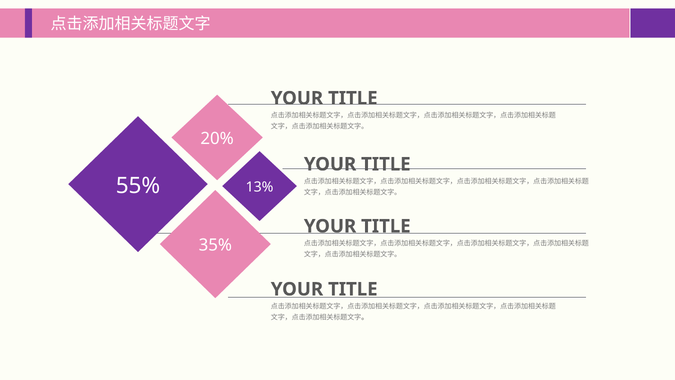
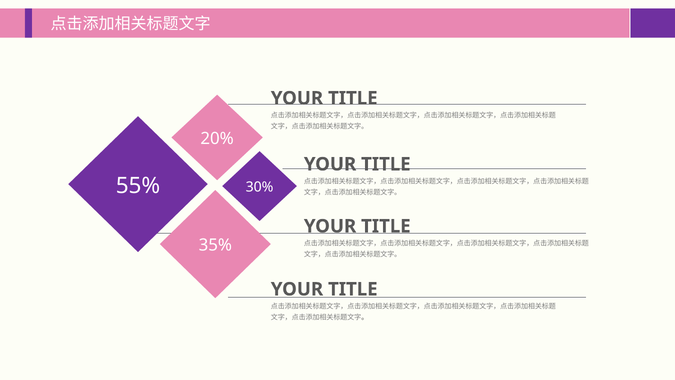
13%: 13% -> 30%
